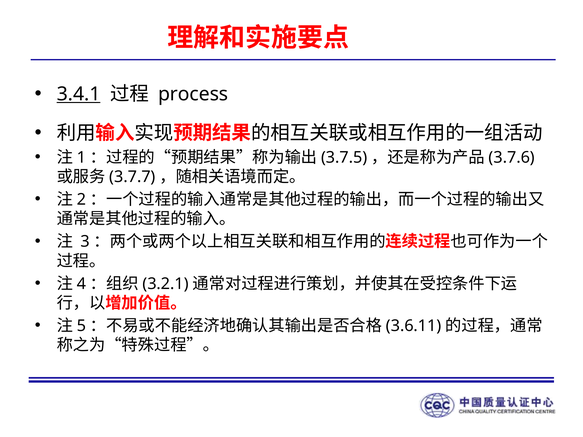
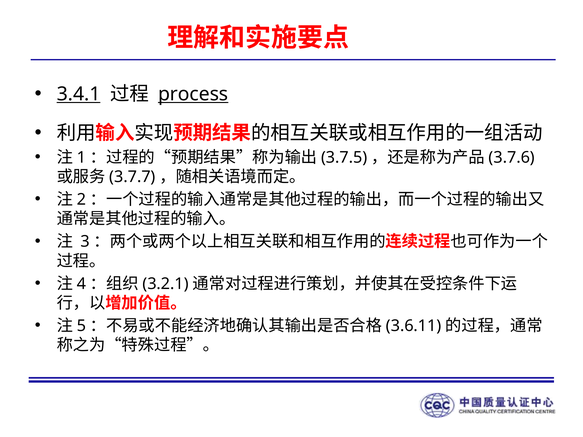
process underline: none -> present
